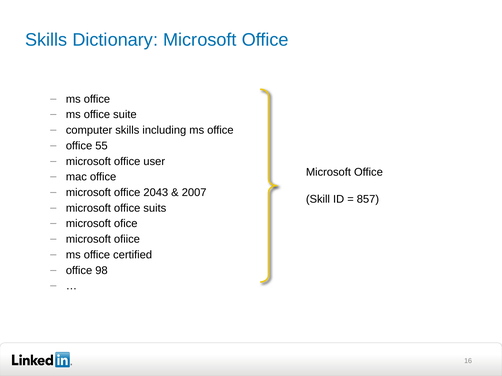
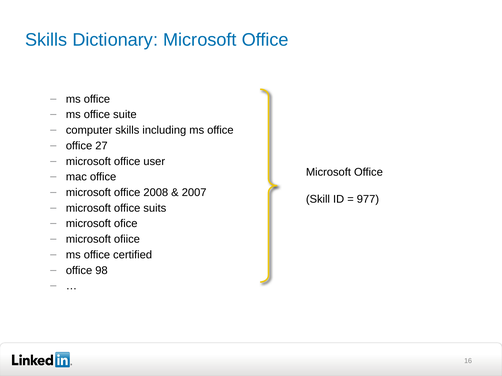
55: 55 -> 27
2043: 2043 -> 2008
857: 857 -> 977
